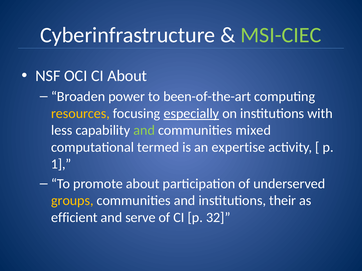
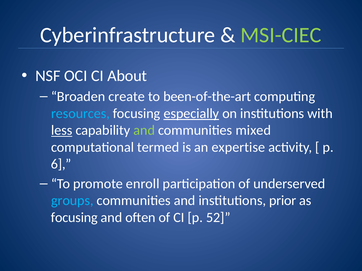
power: power -> create
resources colour: yellow -> light blue
less underline: none -> present
1: 1 -> 6
promote about: about -> enroll
groups colour: yellow -> light blue
their: their -> prior
efficient at (74, 218): efficient -> focusing
serve: serve -> often
32: 32 -> 52
